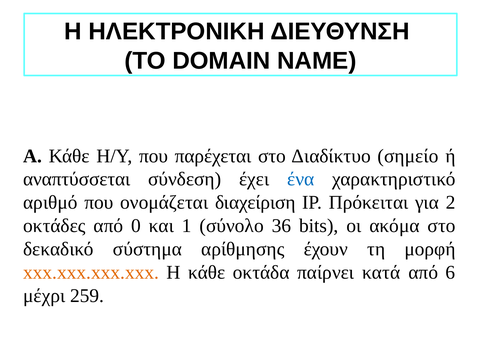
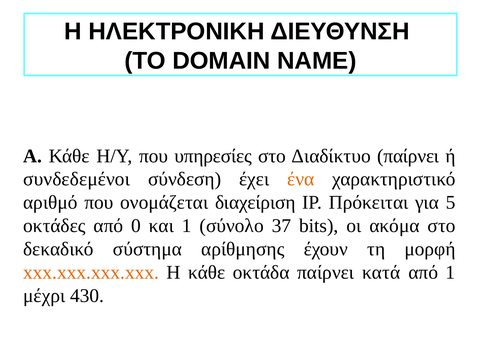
παρέχεται: παρέχεται -> υπηρεσίες
Διαδίκτυο σημείο: σημείο -> παίρνει
αναπτύσσεται: αναπτύσσεται -> συνδεδεμένοι
ένα colour: blue -> orange
2: 2 -> 5
36: 36 -> 37
από 6: 6 -> 1
259: 259 -> 430
